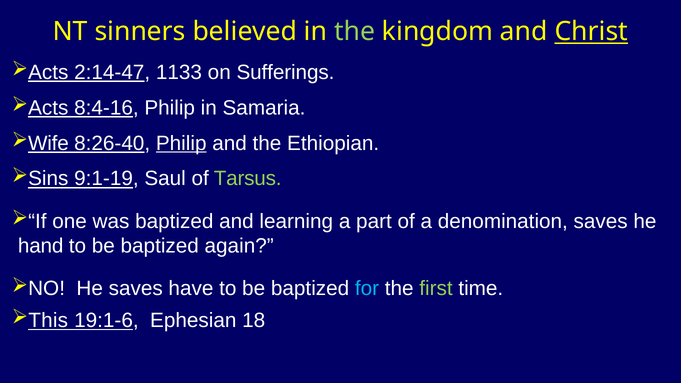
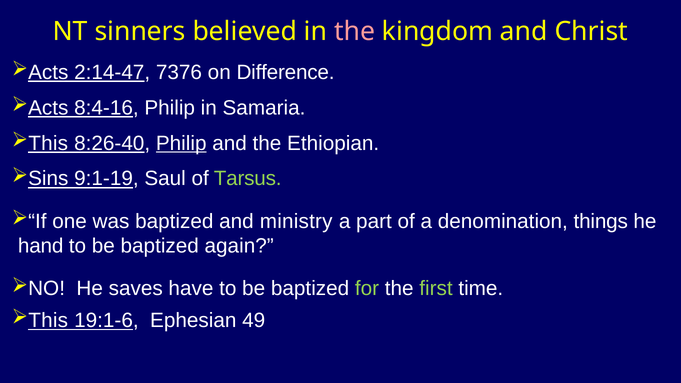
the at (355, 32) colour: light green -> pink
Christ underline: present -> none
1133: 1133 -> 7376
Sufferings: Sufferings -> Difference
Wife at (48, 143): Wife -> This
learning: learning -> ministry
denomination saves: saves -> things
for colour: light blue -> light green
18: 18 -> 49
